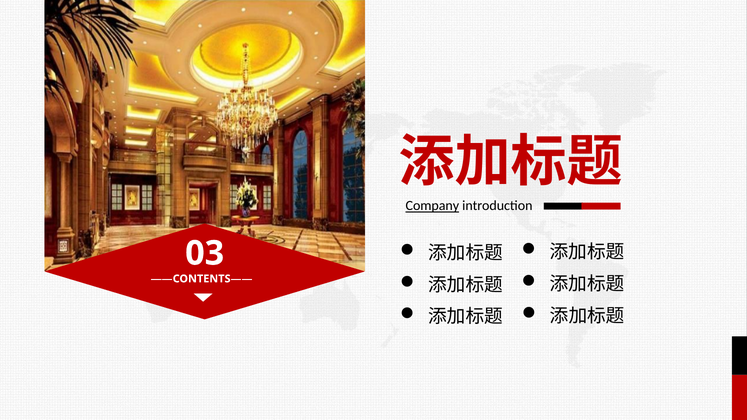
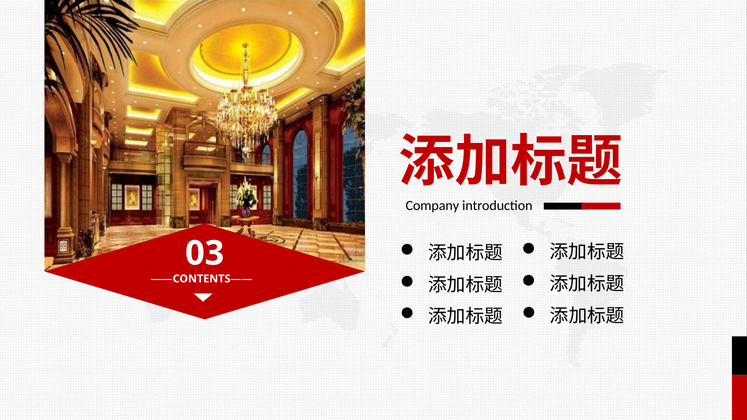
Company underline: present -> none
